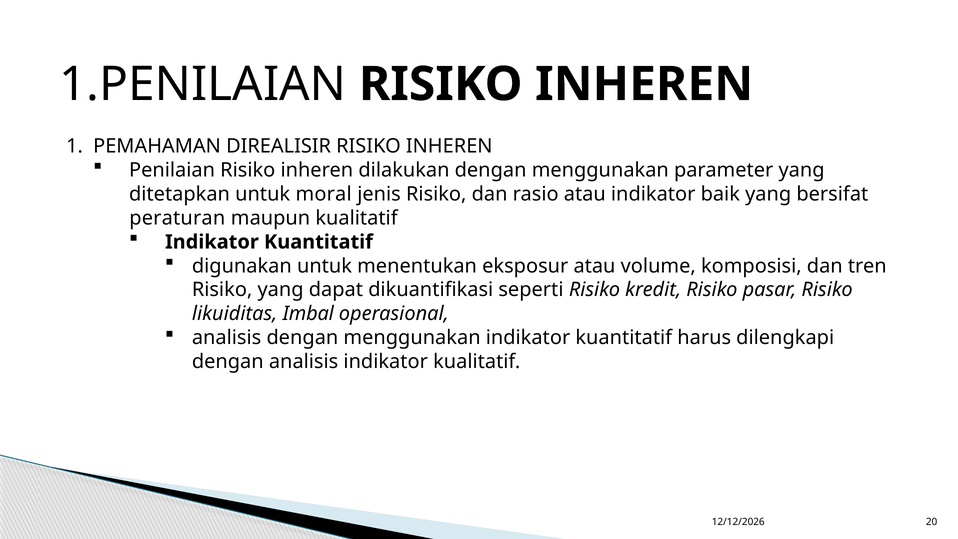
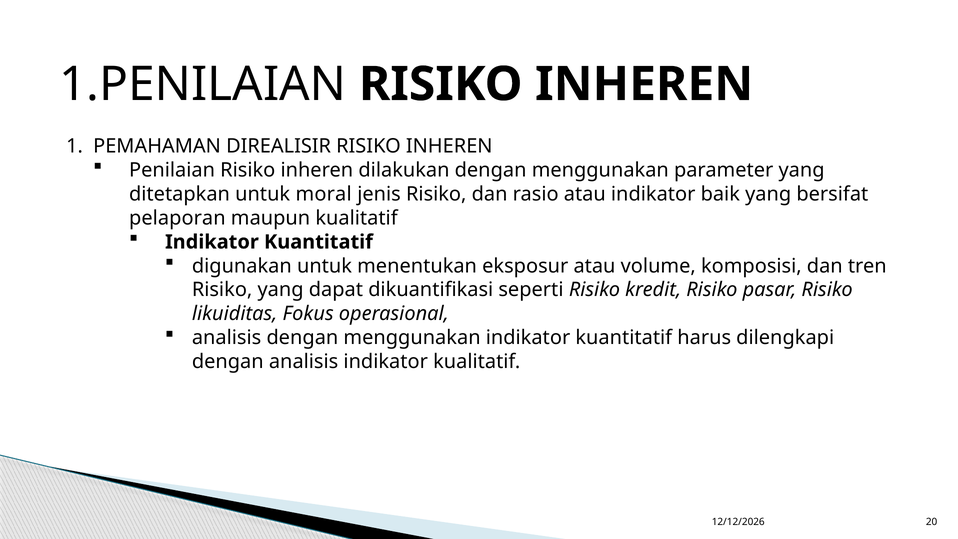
peraturan: peraturan -> pelaporan
Imbal: Imbal -> Fokus
